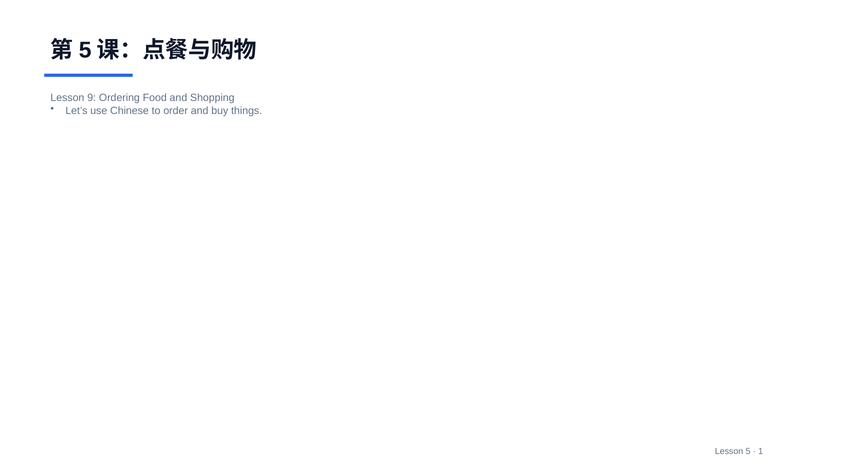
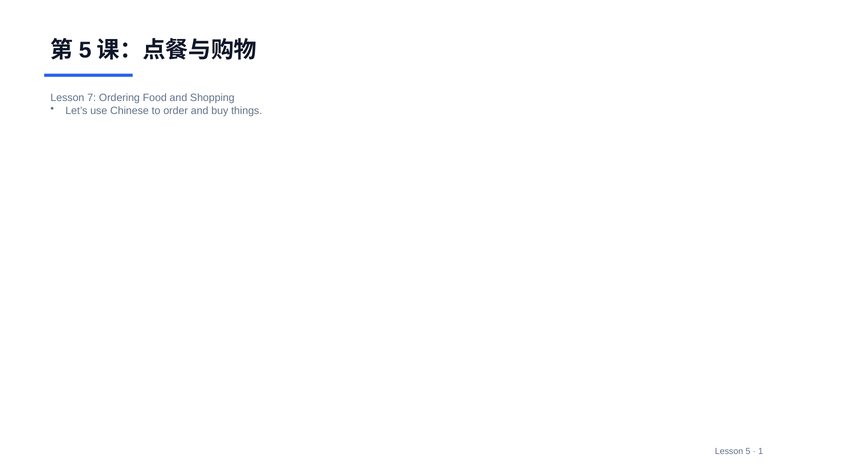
9: 9 -> 7
